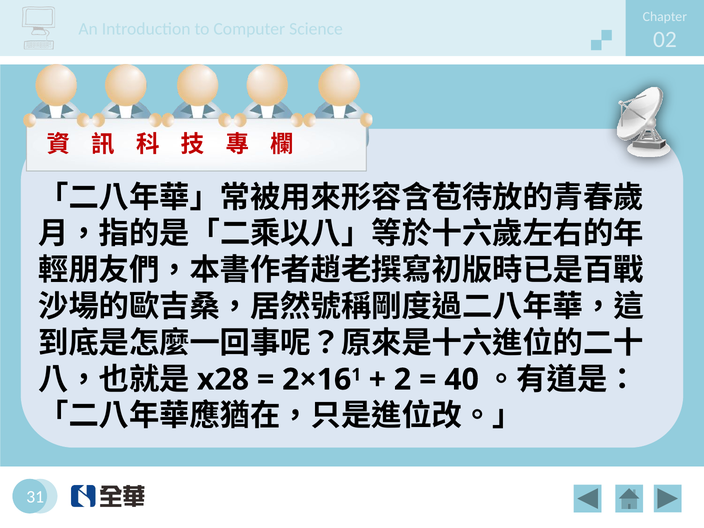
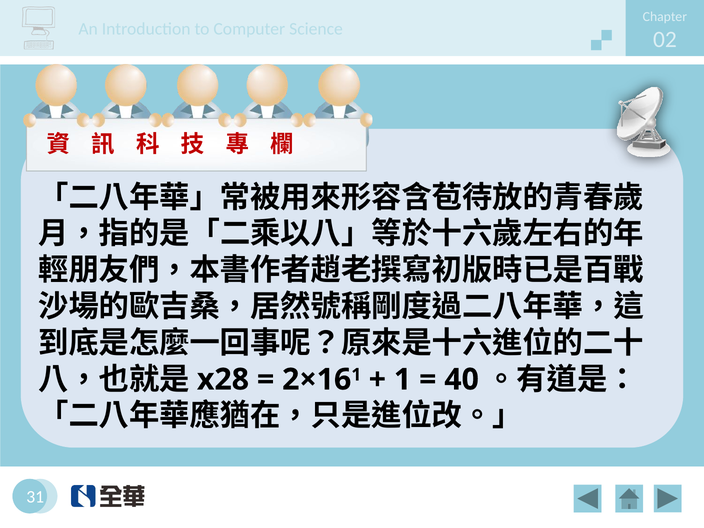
2 at (403, 380): 2 -> 1
